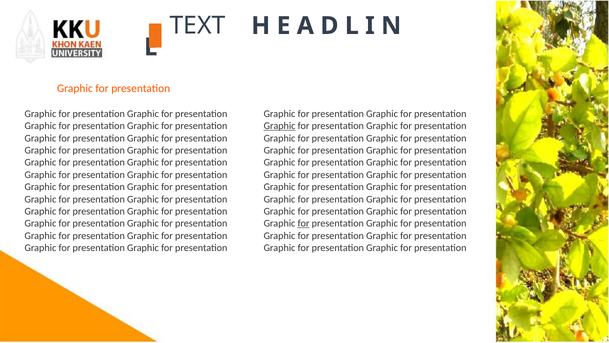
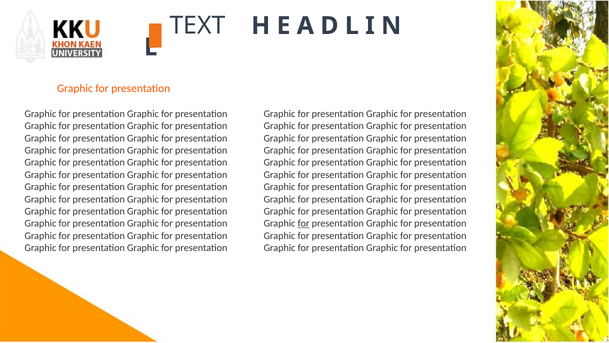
Graphic at (280, 126) underline: present -> none
